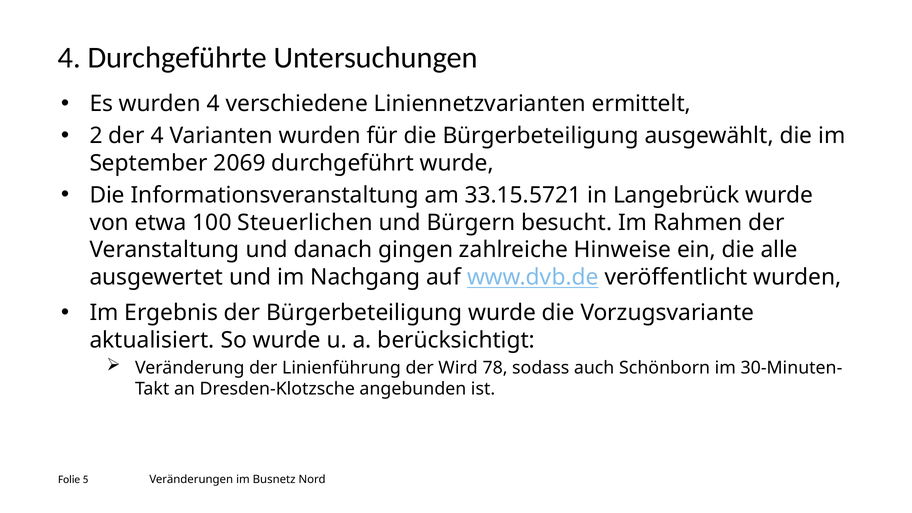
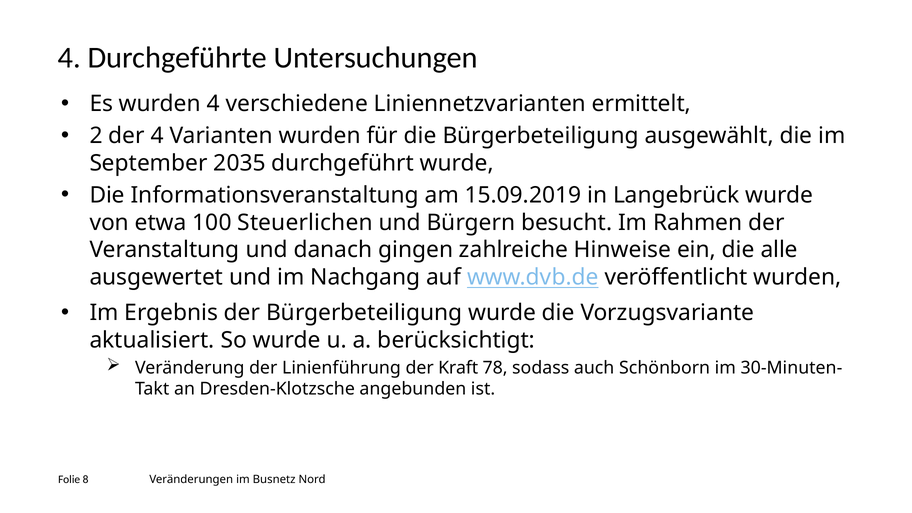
2069: 2069 -> 2035
33.15.5721: 33.15.5721 -> 15.09.2019
Wird: Wird -> Kraft
5: 5 -> 8
